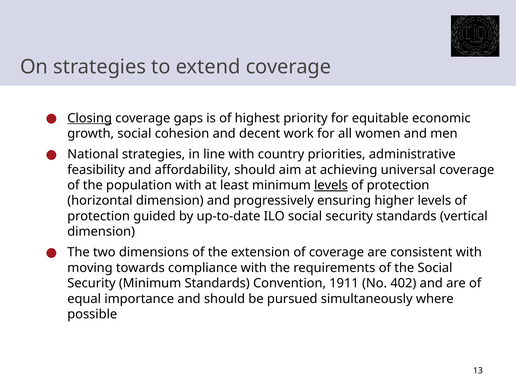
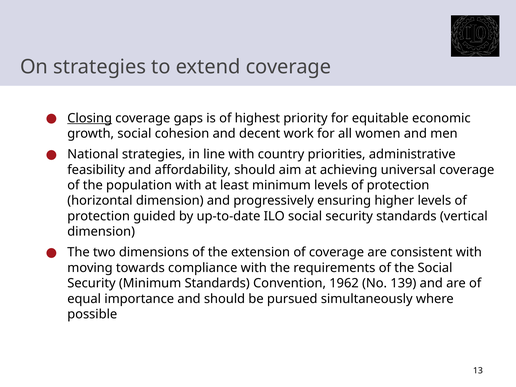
levels at (331, 185) underline: present -> none
1911: 1911 -> 1962
402: 402 -> 139
